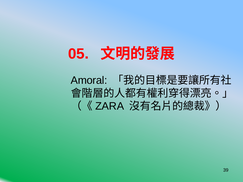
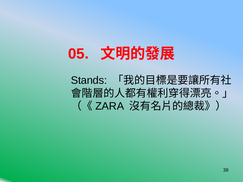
Amoral: Amoral -> Stands
